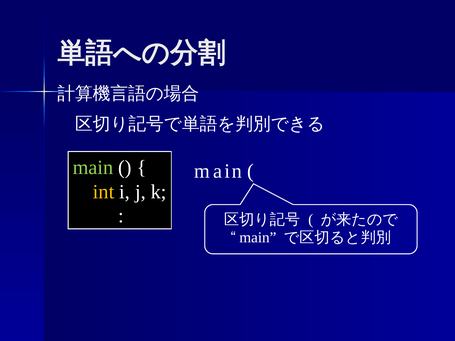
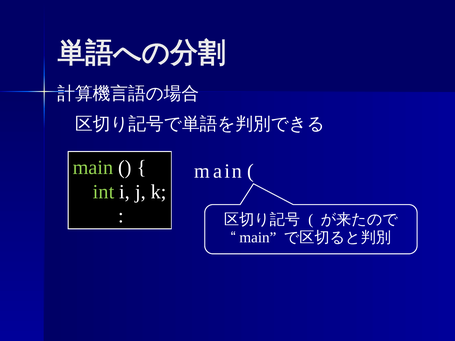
int colour: yellow -> light green
